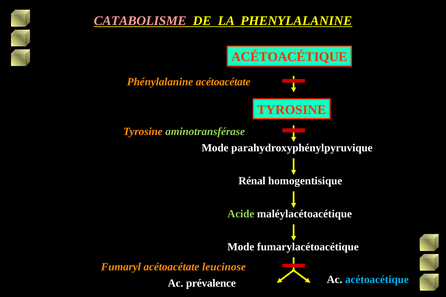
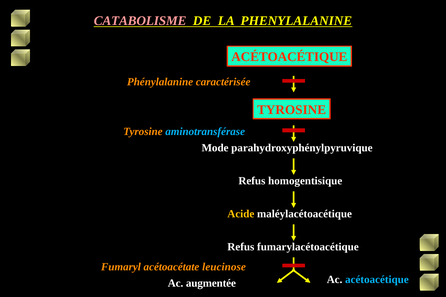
Phénylalanine acétoacétate: acétoacétate -> caractérisée
aminotransférase colour: light green -> light blue
Rénal at (252, 181): Rénal -> Refus
Acide colour: light green -> yellow
Mode at (241, 247): Mode -> Refus
prévalence: prévalence -> augmentée
